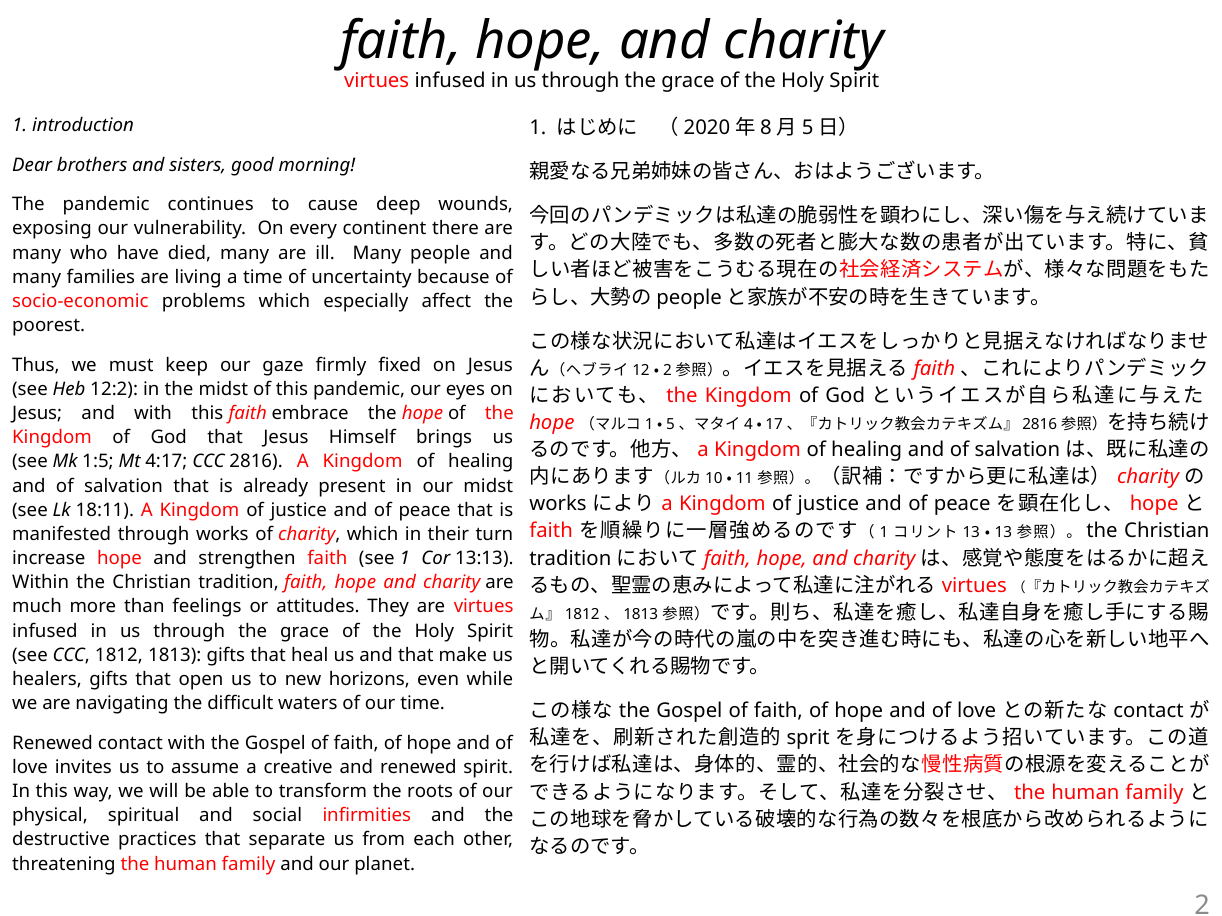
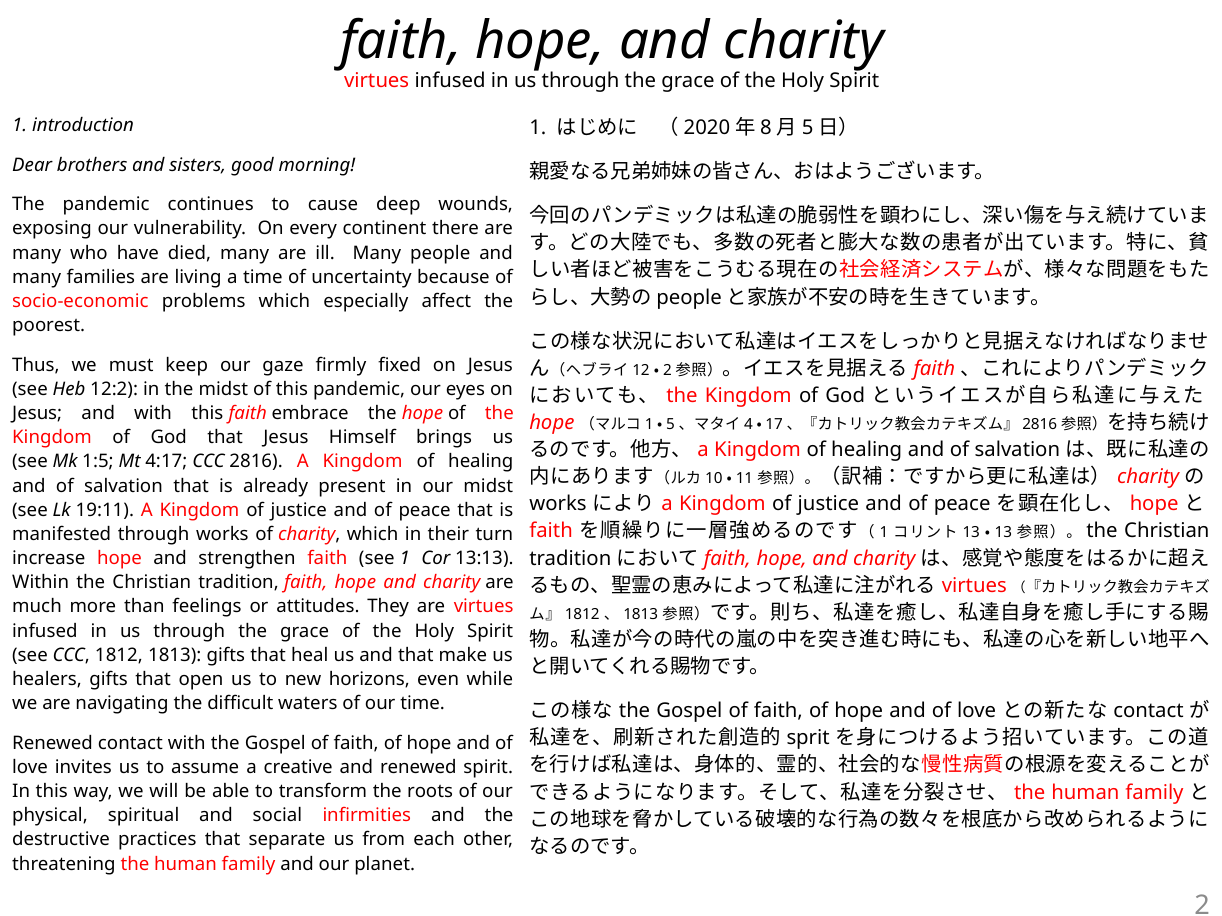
18:11: 18:11 -> 19:11
